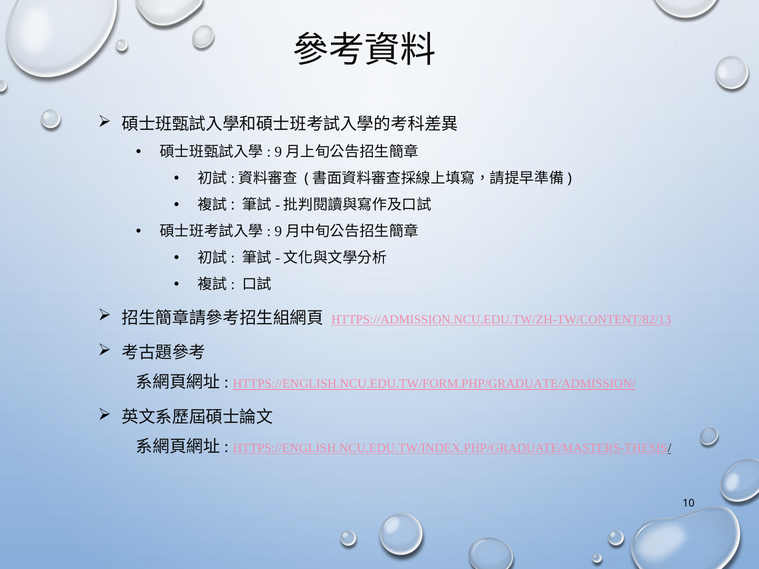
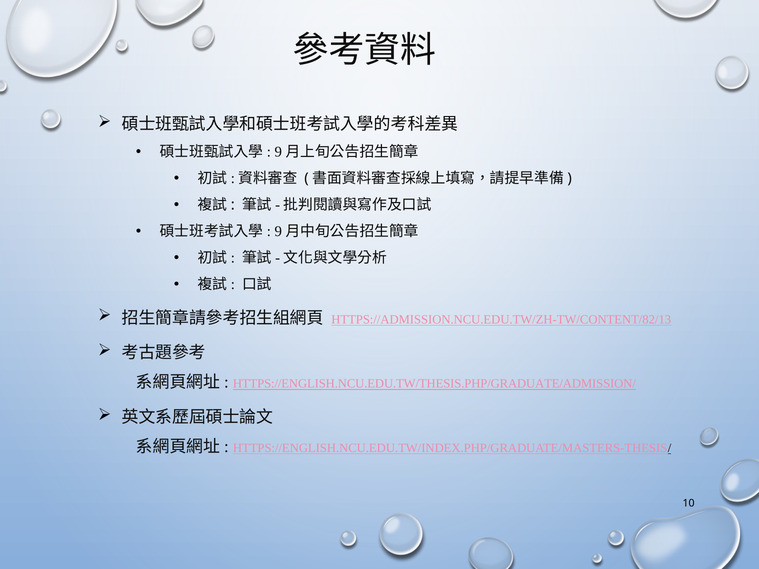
HTTPS://ENGLISH.NCU.EDU.TW/FORM.PHP/GRADUATE/ADMISSION/: HTTPS://ENGLISH.NCU.EDU.TW/FORM.PHP/GRADUATE/ADMISSION/ -> HTTPS://ENGLISH.NCU.EDU.TW/THESIS.PHP/GRADUATE/ADMISSION/
